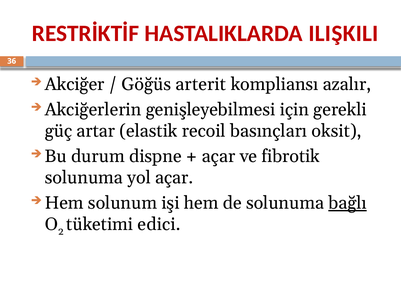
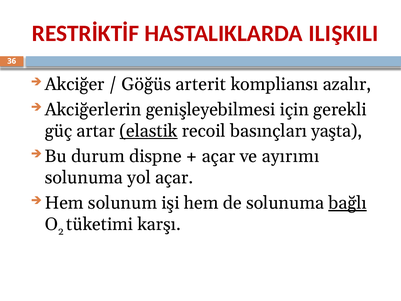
elastik underline: none -> present
oksit: oksit -> yaşta
fibrotik: fibrotik -> ayırımı
edici: edici -> karşı
